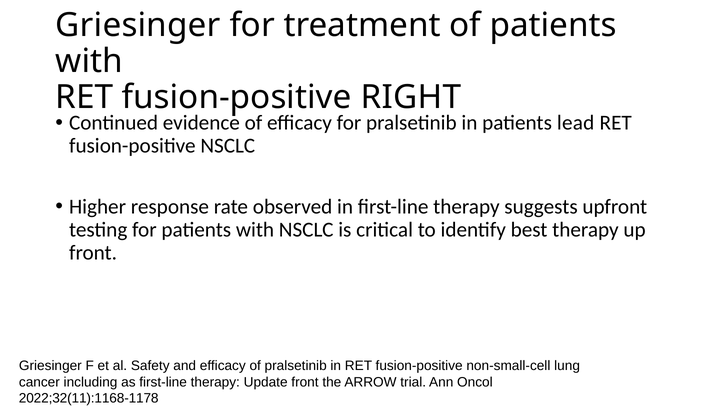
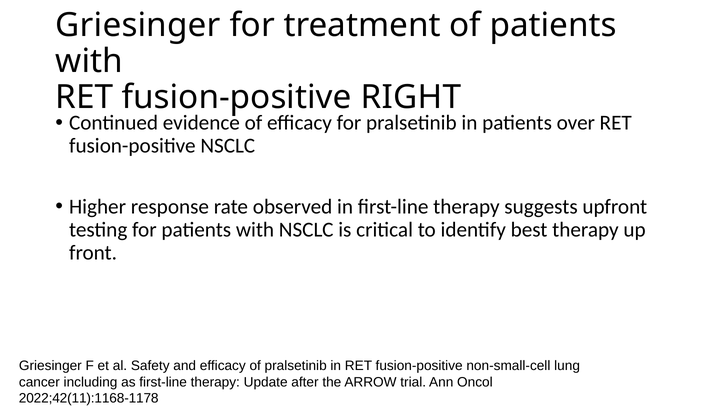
lead: lead -> over
Update front: front -> after
2022;32(11):1168-1178: 2022;32(11):1168-1178 -> 2022;42(11):1168-1178
